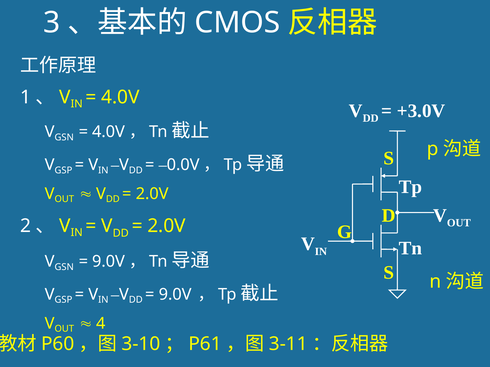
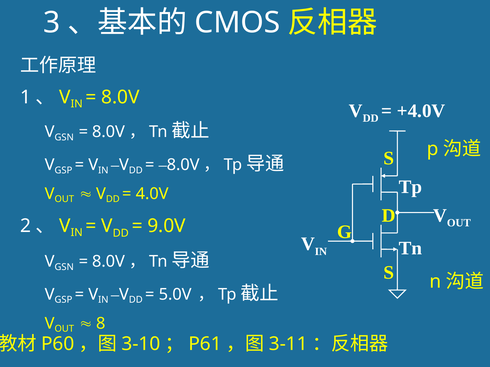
4.0V at (120, 97): 4.0V -> 8.0V
+3.0V: +3.0V -> +4.0V
4.0V at (109, 132): 4.0V -> 8.0V
0.0V at (183, 165): 0.0V -> 8.0V
2.0V at (152, 194): 2.0V -> 4.0V
2.0V at (167, 226): 2.0V -> 9.0V
9.0V at (109, 262): 9.0V -> 8.0V
9.0V at (175, 295): 9.0V -> 5.0V
4: 4 -> 8
